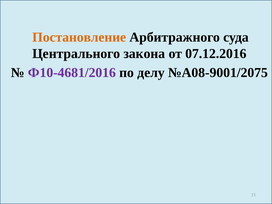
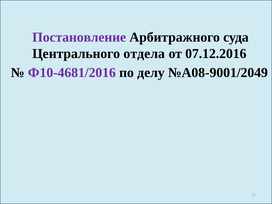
Постановление colour: orange -> purple
закона: закона -> отдела
№А08-9001/2075: №А08-9001/2075 -> №А08-9001/2049
